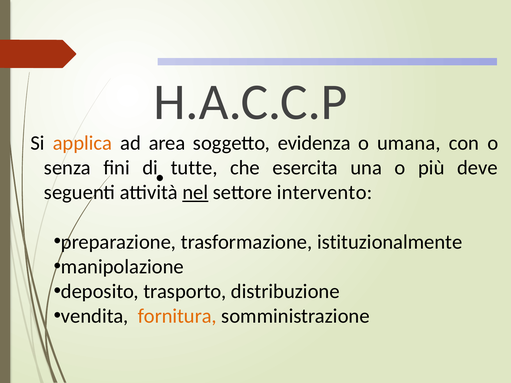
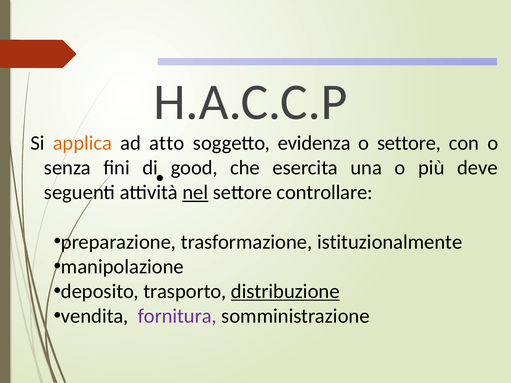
area: area -> atto
o umana: umana -> settore
tutte: tutte -> good
intervento: intervento -> controllare
distribuzione underline: none -> present
fornitura colour: orange -> purple
